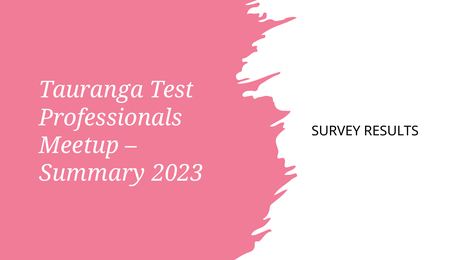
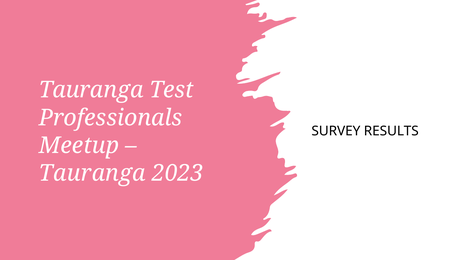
Summary at (92, 173): Summary -> Tauranga
